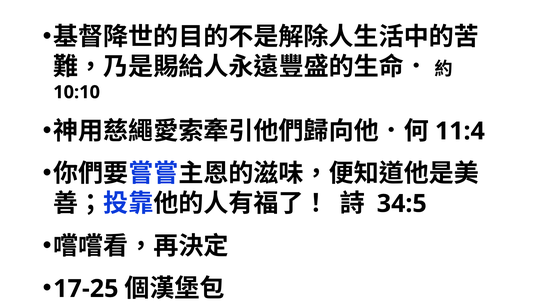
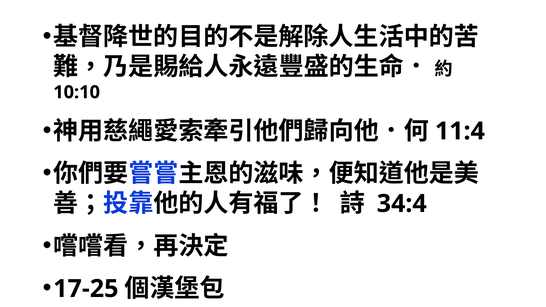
34:5: 34:5 -> 34:4
